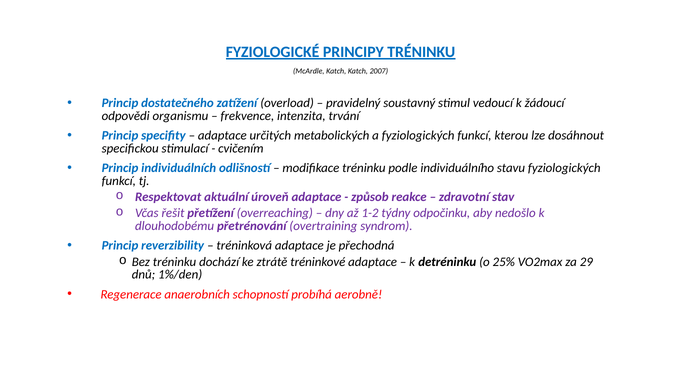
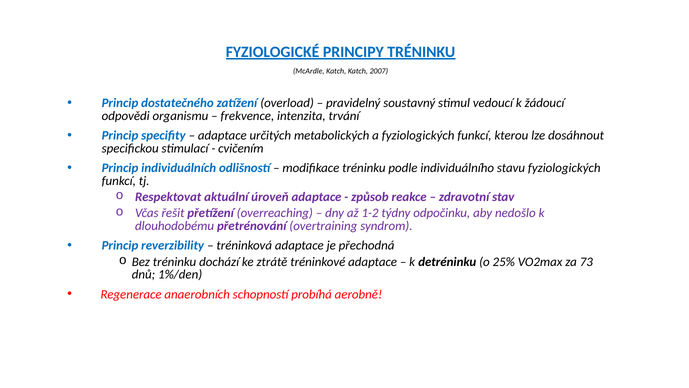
29: 29 -> 73
